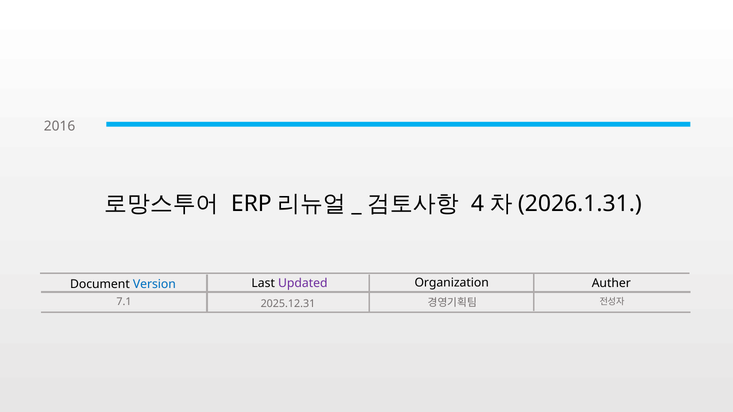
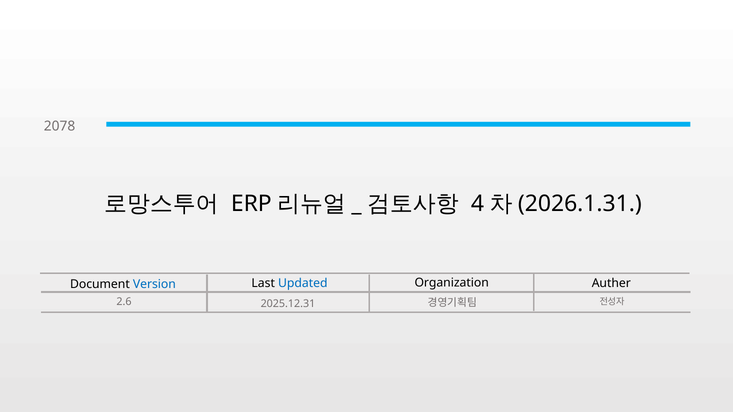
2016: 2016 -> 2078
Updated colour: purple -> blue
7.1: 7.1 -> 2.6
